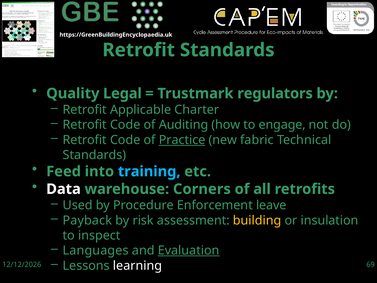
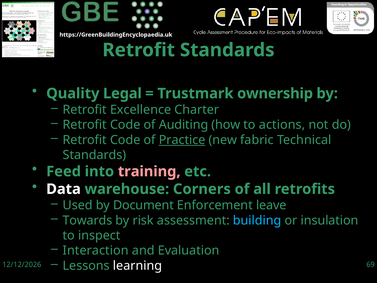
regulators: regulators -> ownership
Applicable: Applicable -> Excellence
engage: engage -> actions
training colour: light blue -> pink
Procedure: Procedure -> Document
Payback: Payback -> Towards
building colour: yellow -> light blue
Languages: Languages -> Interaction
Evaluation underline: present -> none
